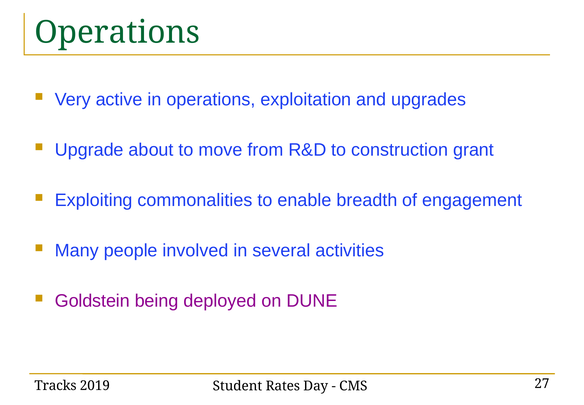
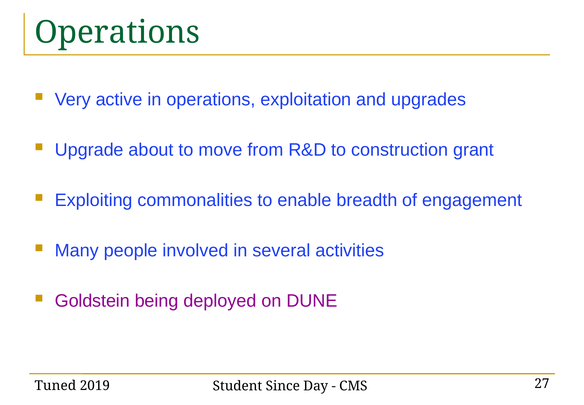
Tracks: Tracks -> Tuned
Rates: Rates -> Since
